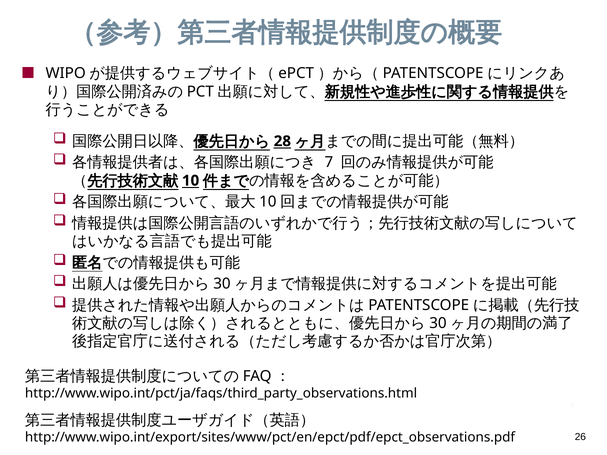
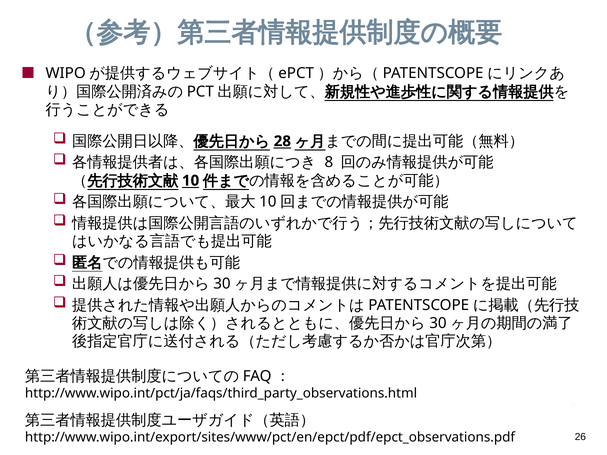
7: 7 -> 8
